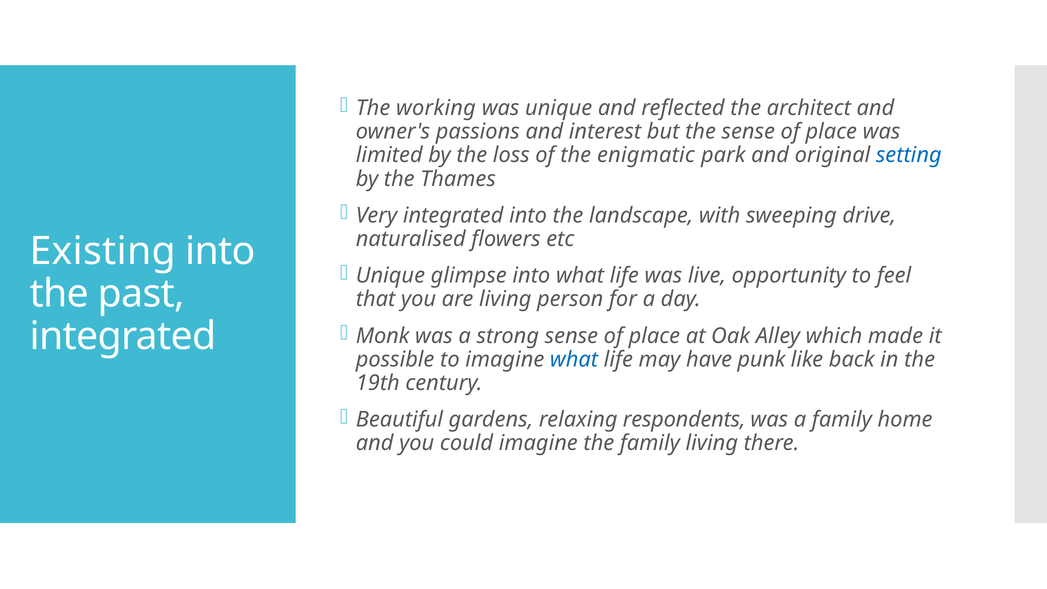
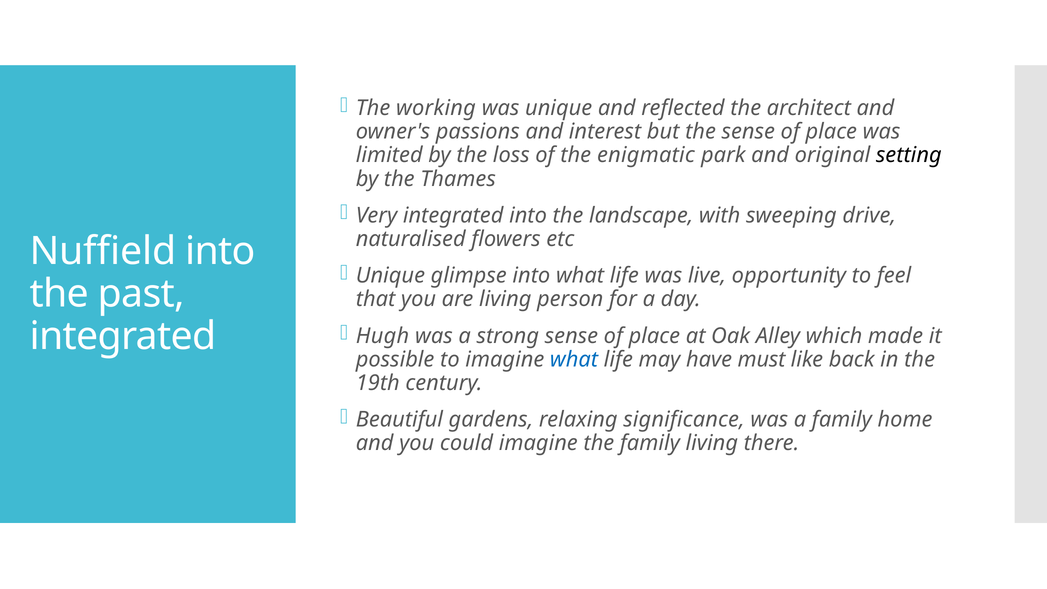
setting colour: blue -> black
Existing: Existing -> Nuffield
Monk: Monk -> Hugh
punk: punk -> must
respondents: respondents -> significance
